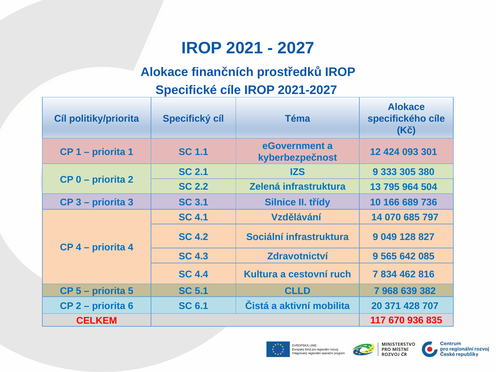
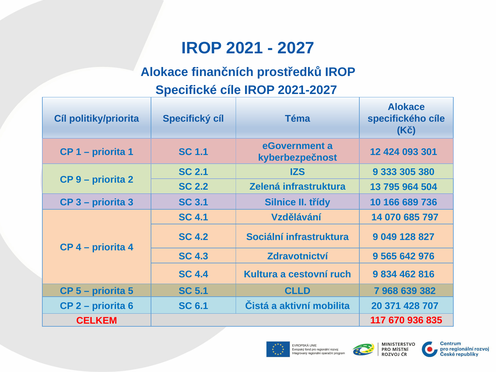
CP 0: 0 -> 9
085: 085 -> 976
ruch 7: 7 -> 9
